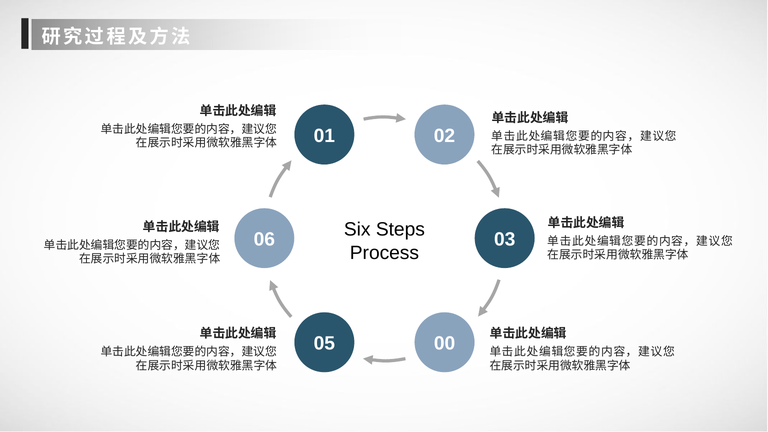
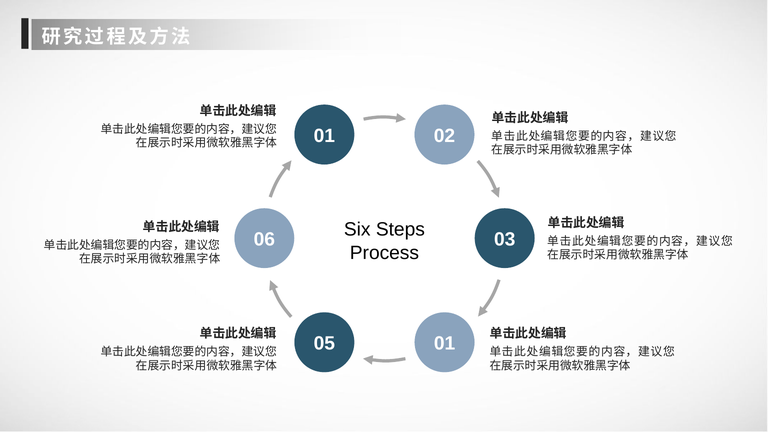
05 00: 00 -> 01
